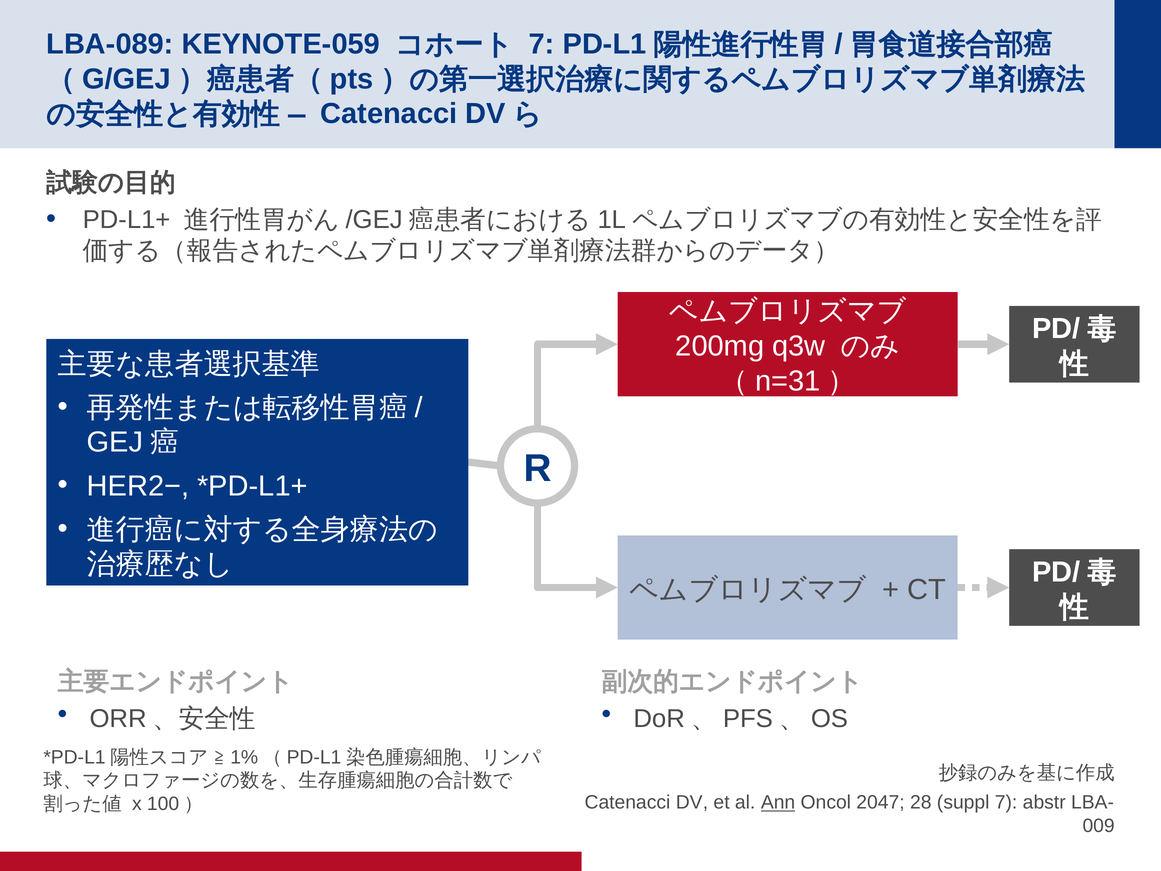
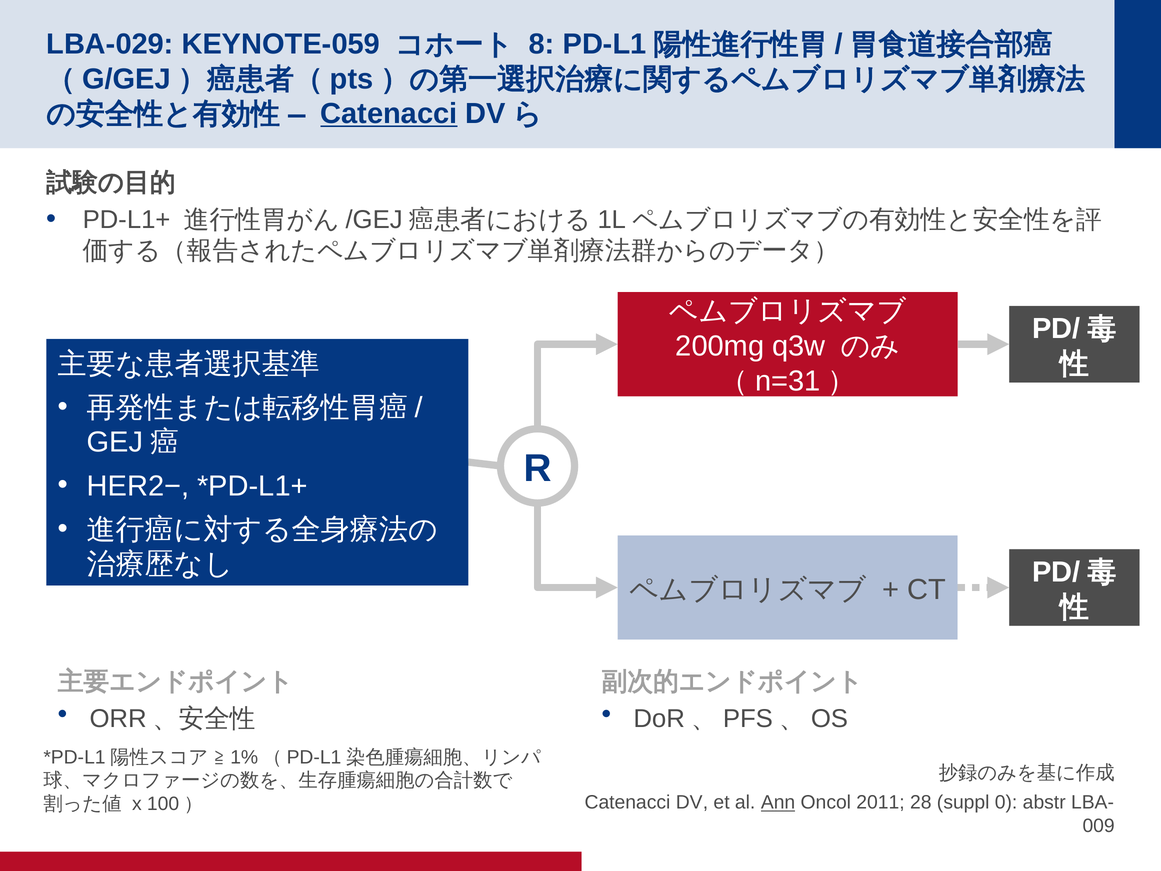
LBA-089: LBA-089 -> LBA-029
7 at (542, 44): 7 -> 8
Catenacci at (389, 114) underline: none -> present
2047: 2047 -> 2011
suppl 7: 7 -> 0
